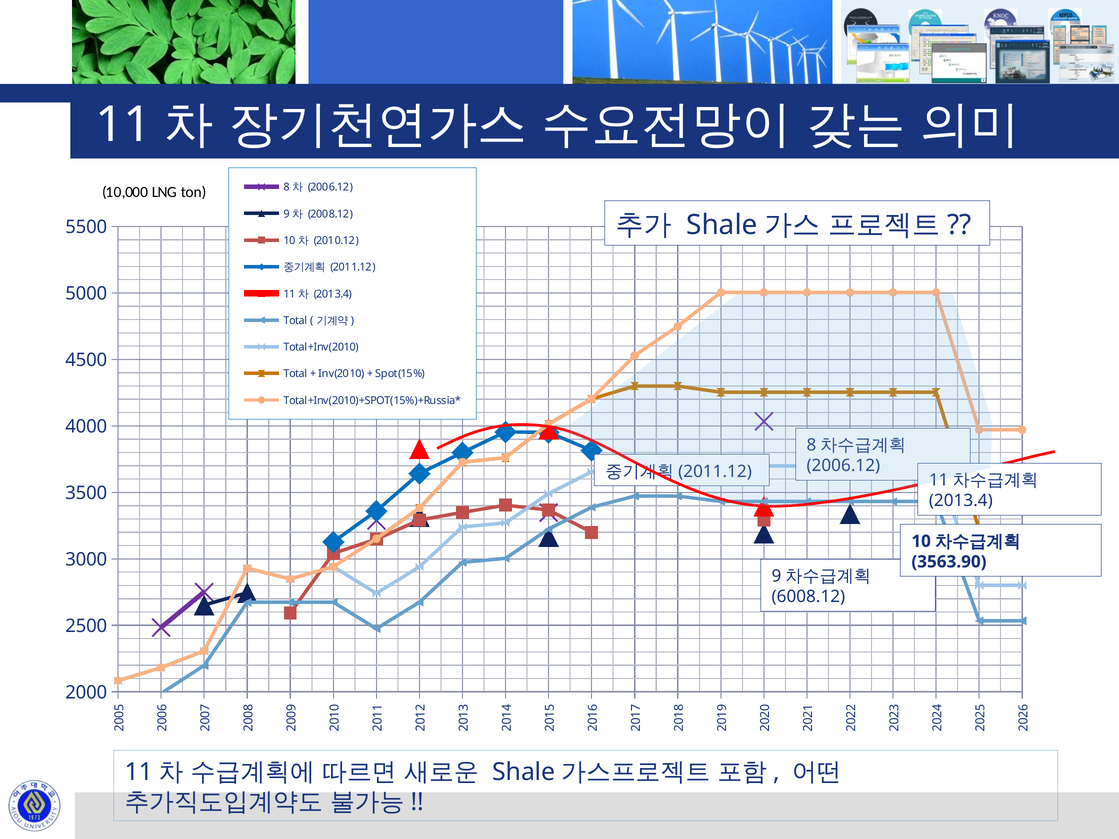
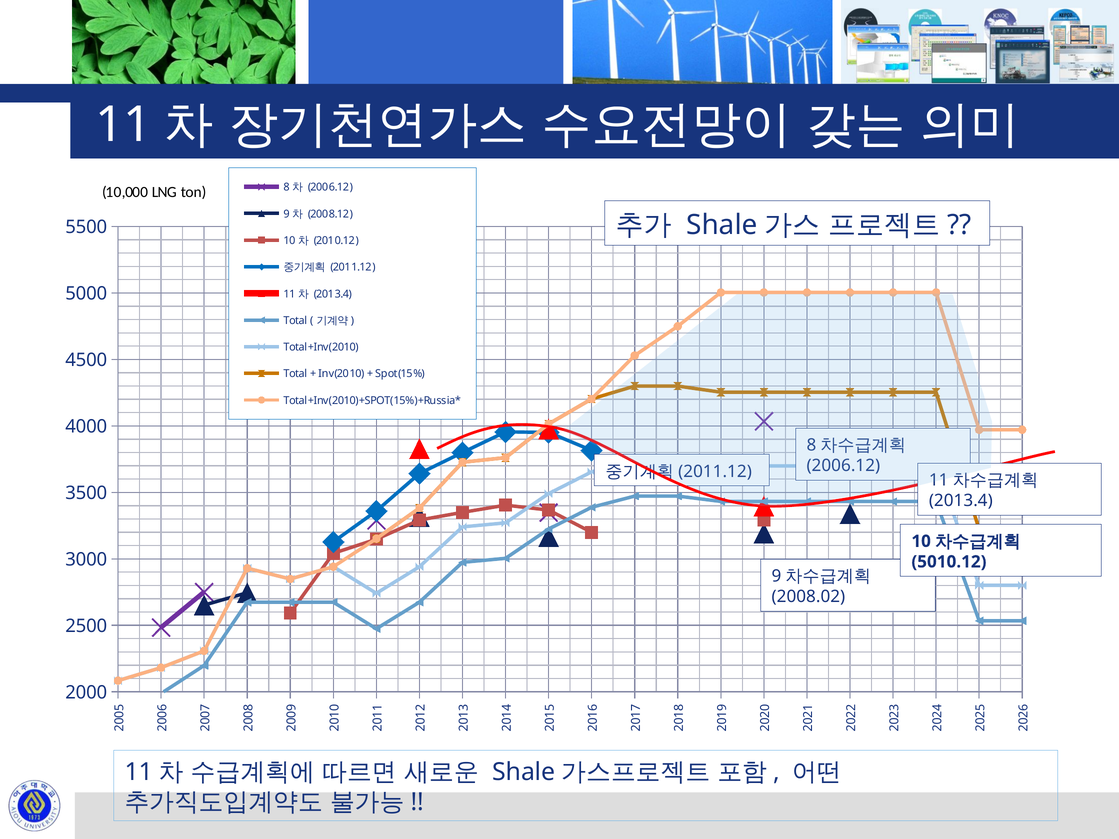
3563.90: 3563.90 -> 5010.12
6008.12: 6008.12 -> 2008.02
